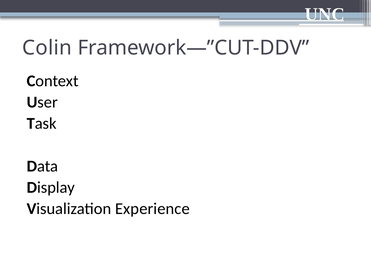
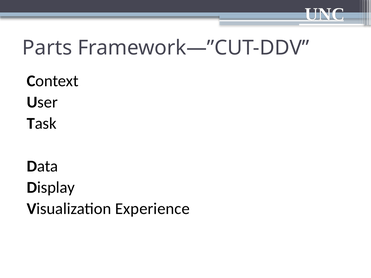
Colin: Colin -> Parts
